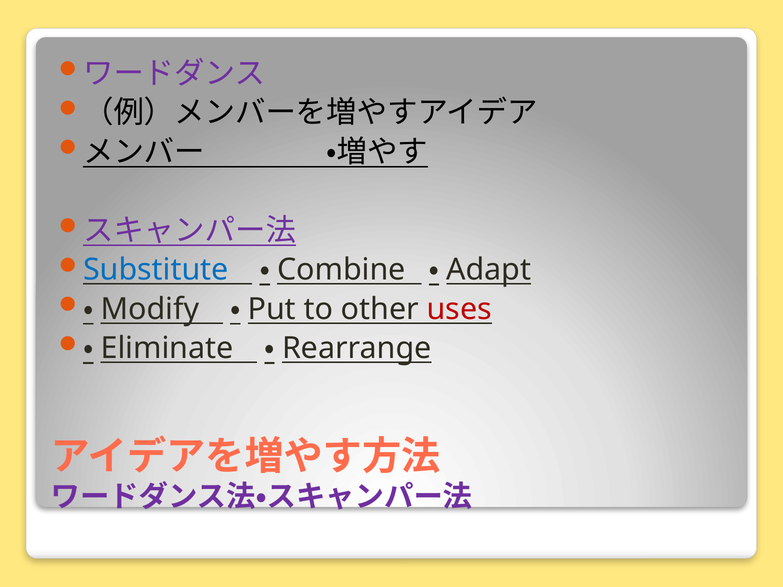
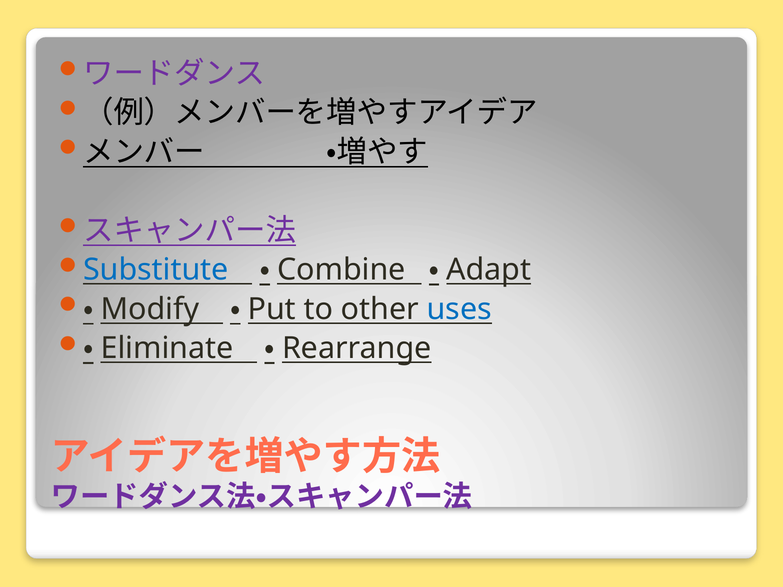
uses colour: red -> blue
